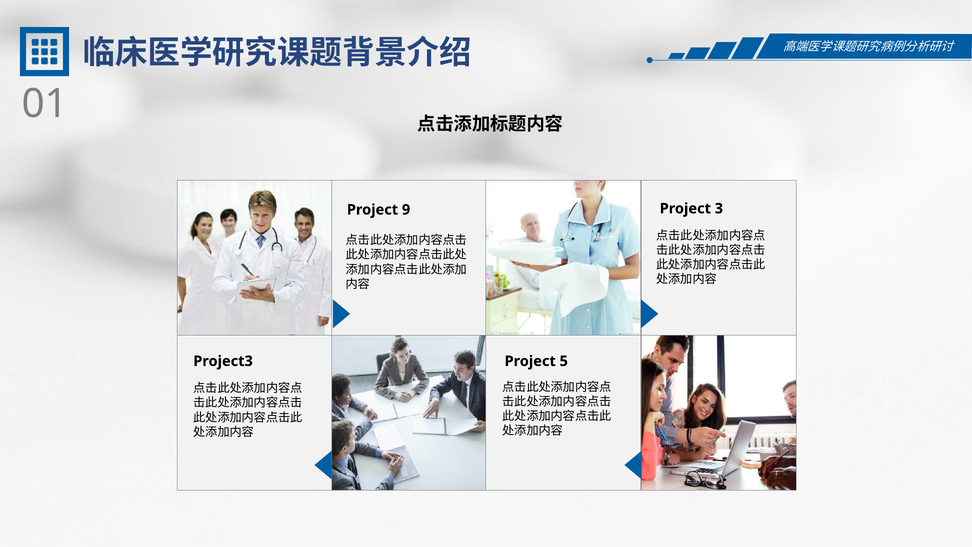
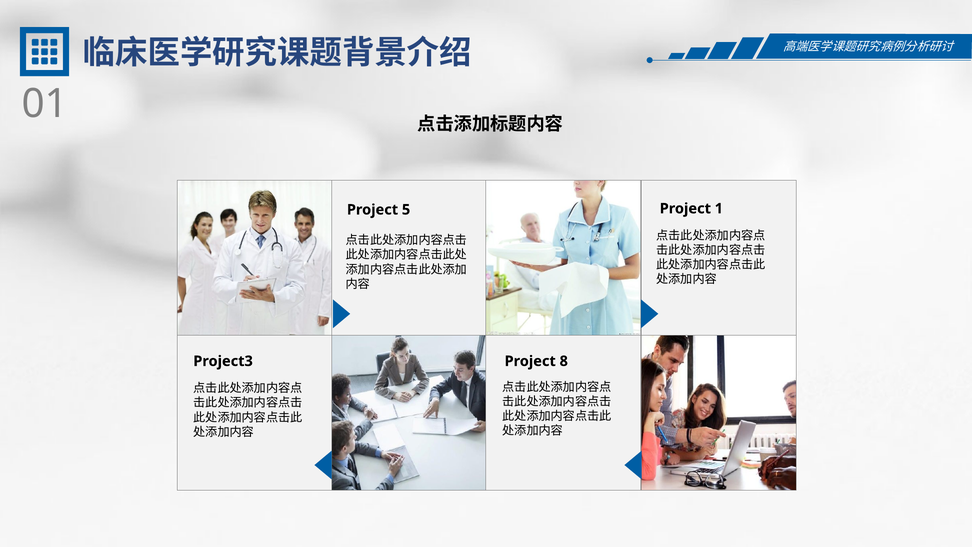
3: 3 -> 1
9: 9 -> 5
5: 5 -> 8
